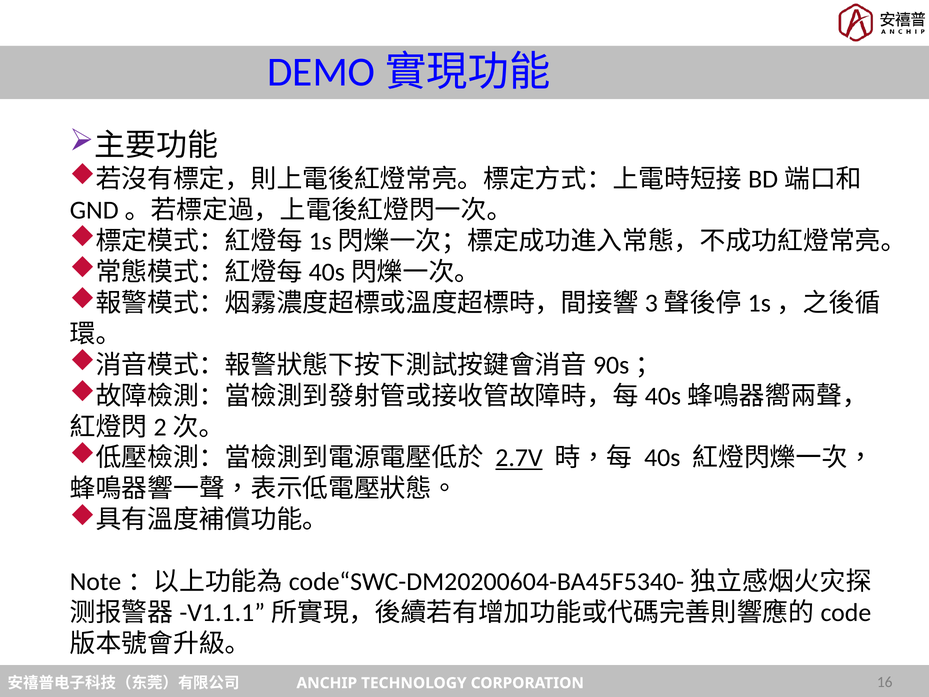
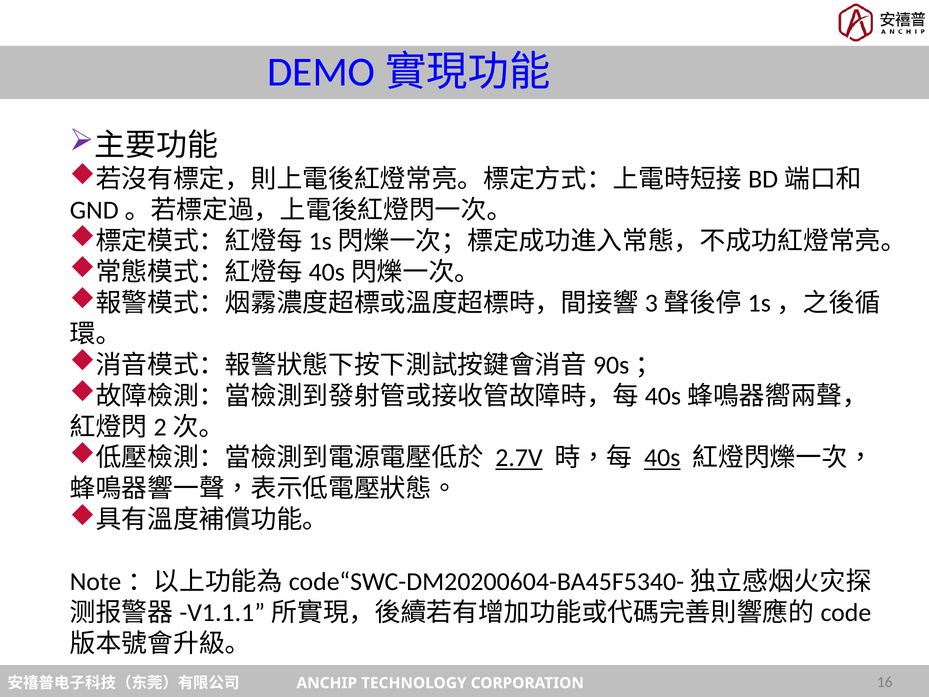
40s underline: none -> present
